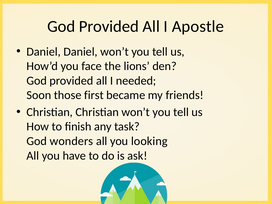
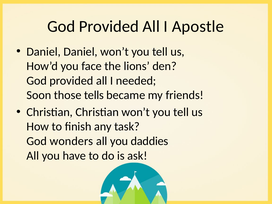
first: first -> tells
looking: looking -> daddies
